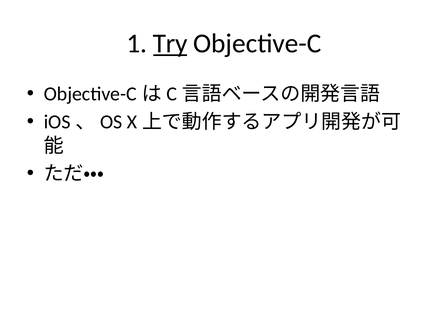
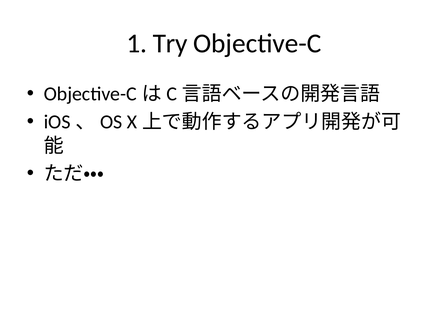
Try underline: present -> none
